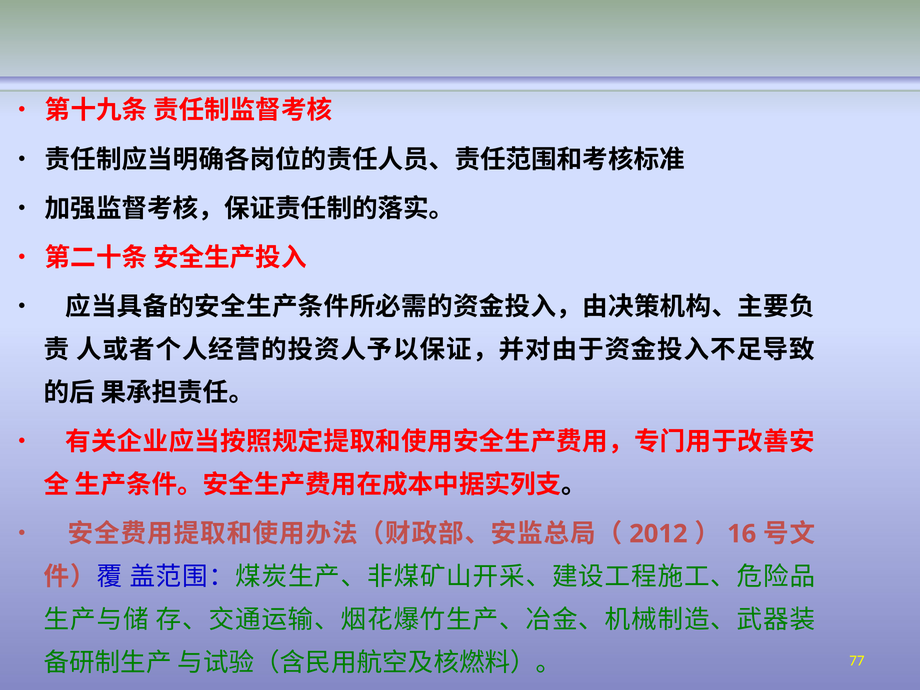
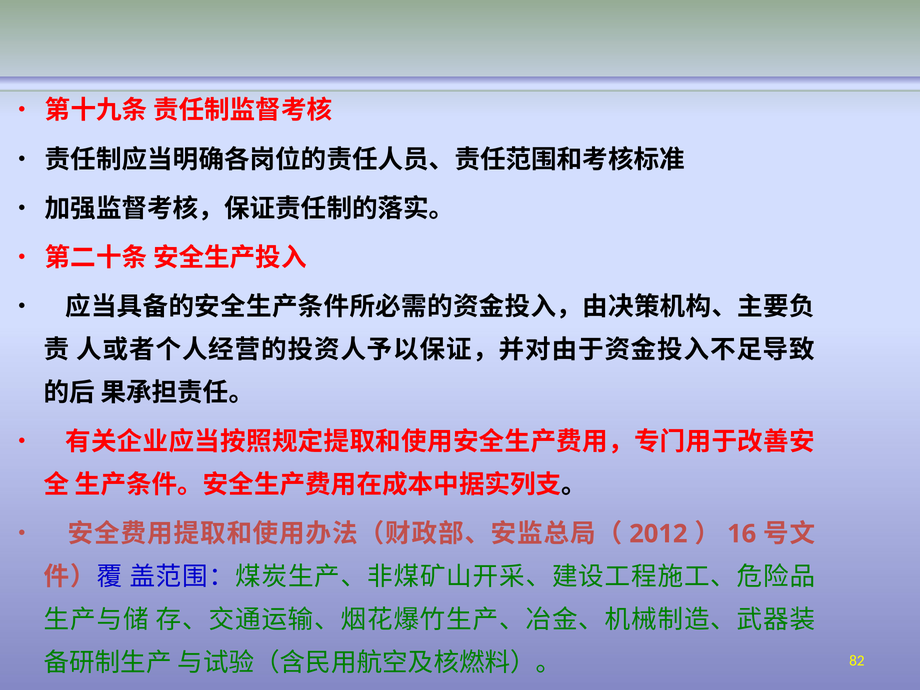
77: 77 -> 82
